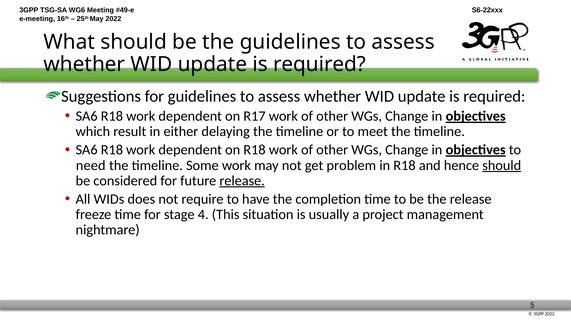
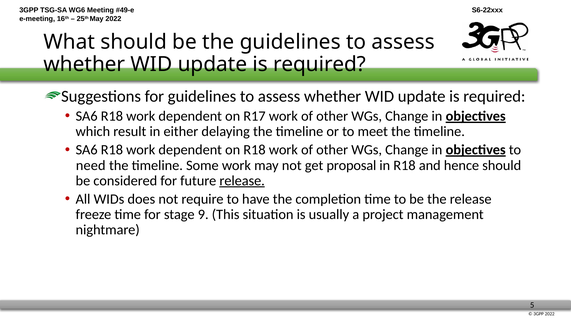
problem: problem -> proposal
should at (502, 165) underline: present -> none
4: 4 -> 9
